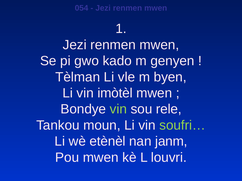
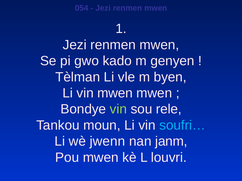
vin imòtèl: imòtèl -> mwen
soufri… colour: light green -> light blue
etènèl: etènèl -> jwenn
